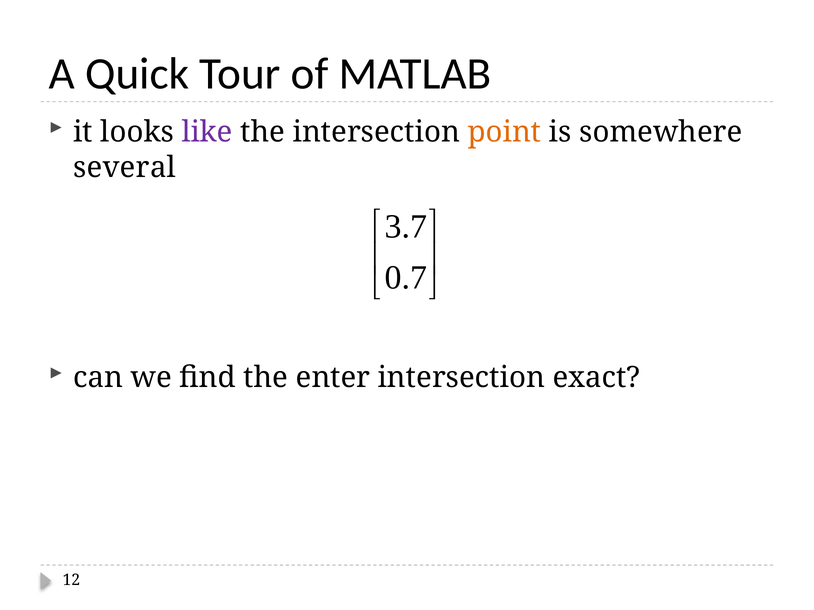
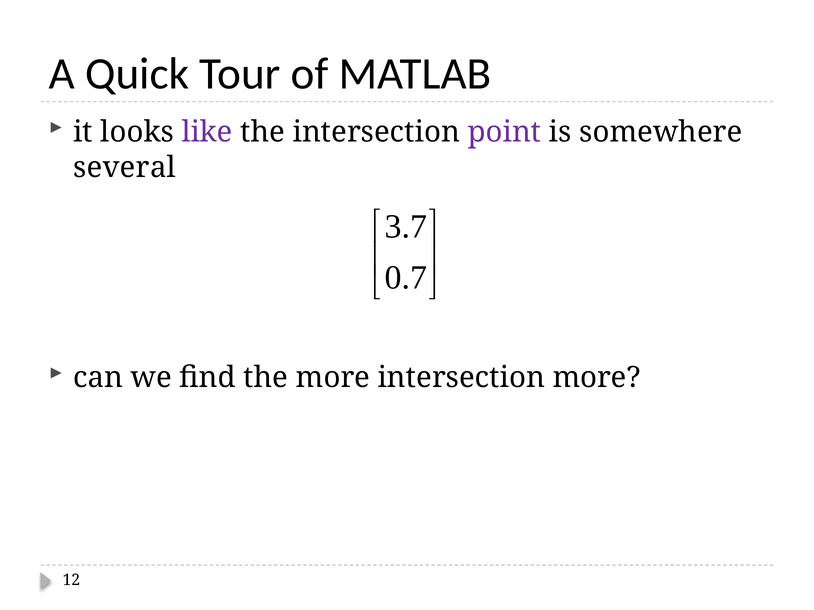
point colour: orange -> purple
the enter: enter -> more
intersection exact: exact -> more
